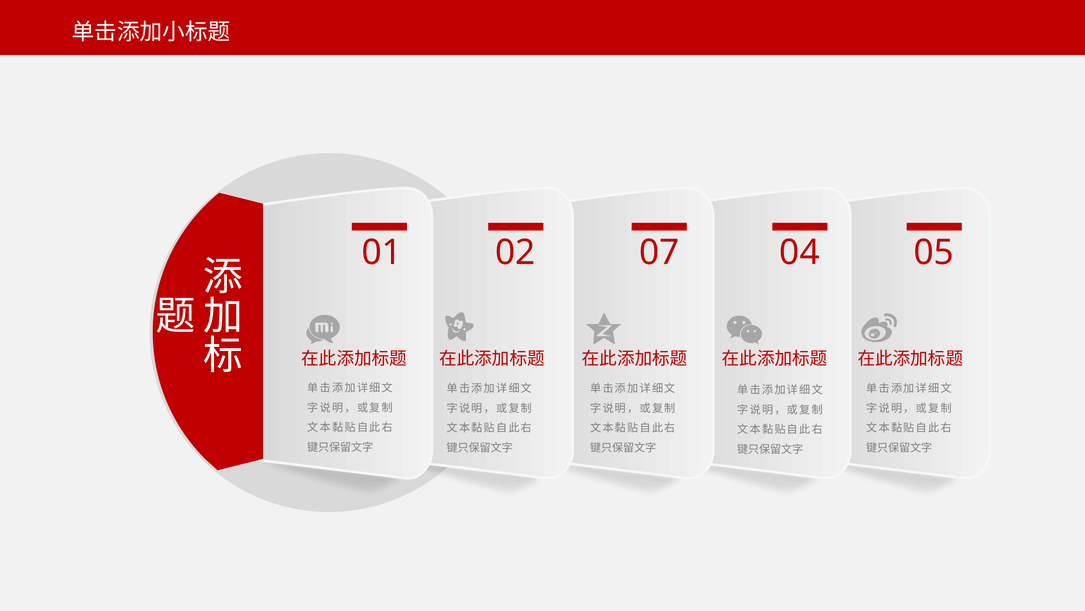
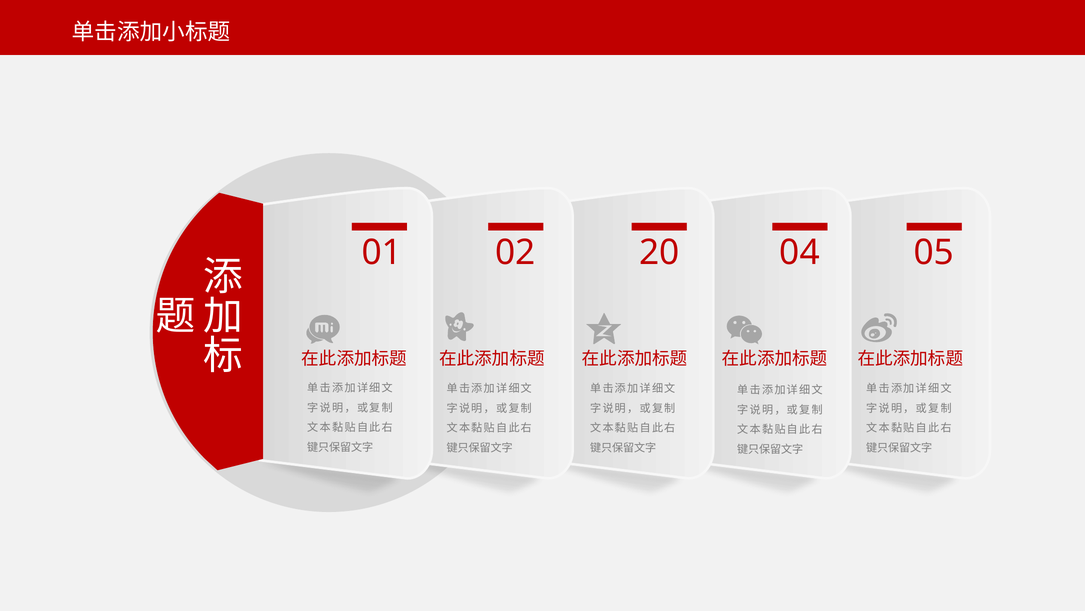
07: 07 -> 20
